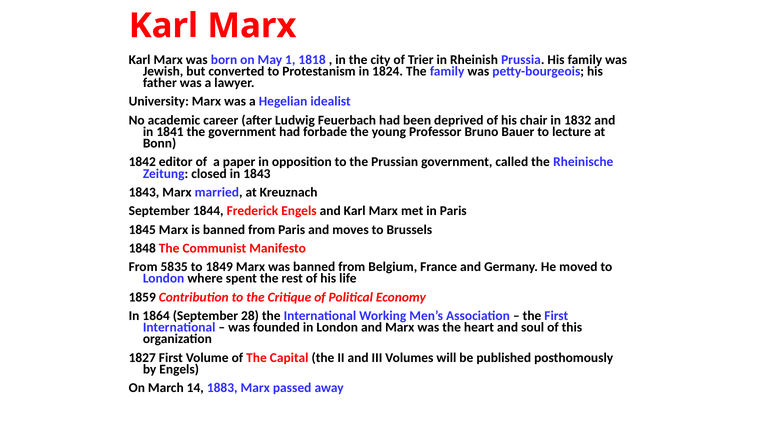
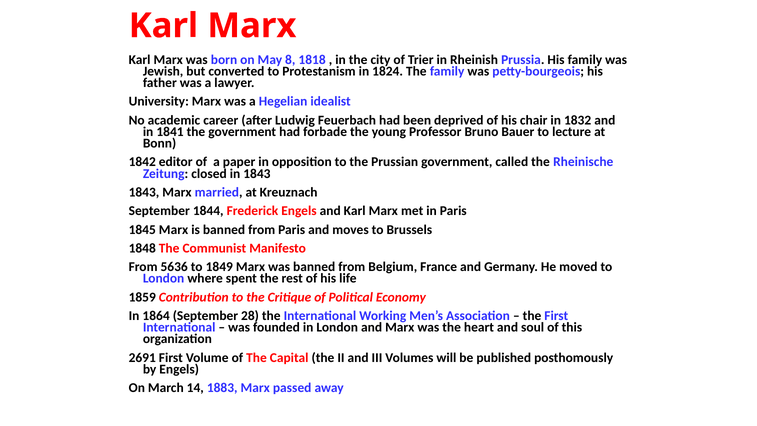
1: 1 -> 8
5835: 5835 -> 5636
1827: 1827 -> 2691
